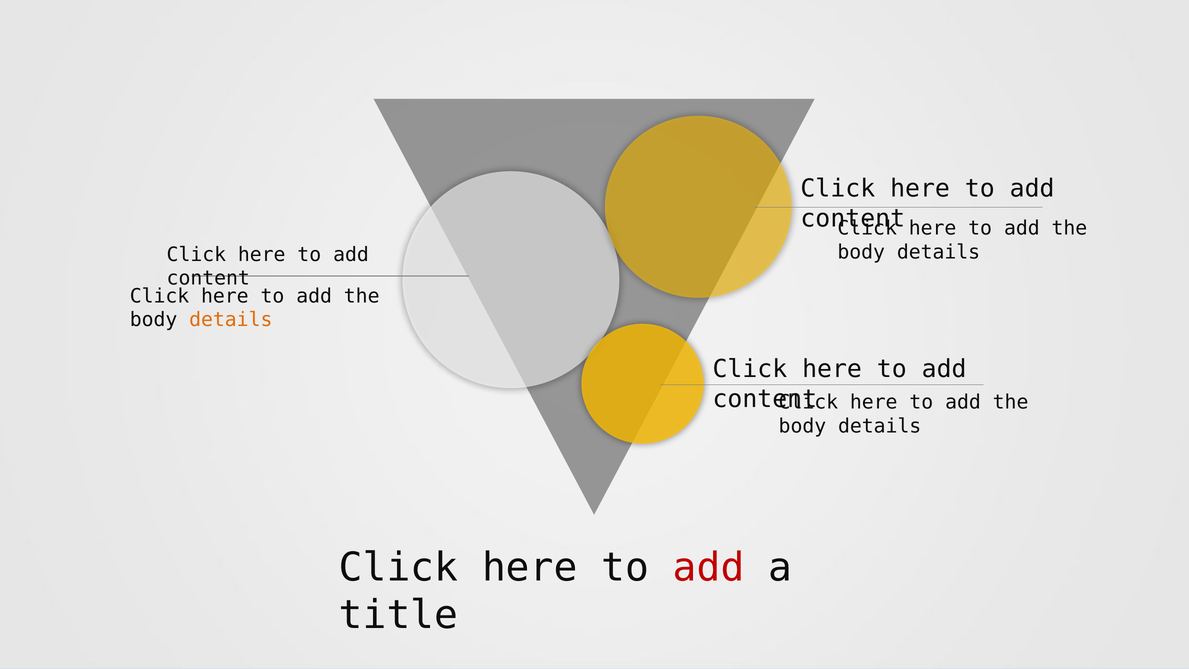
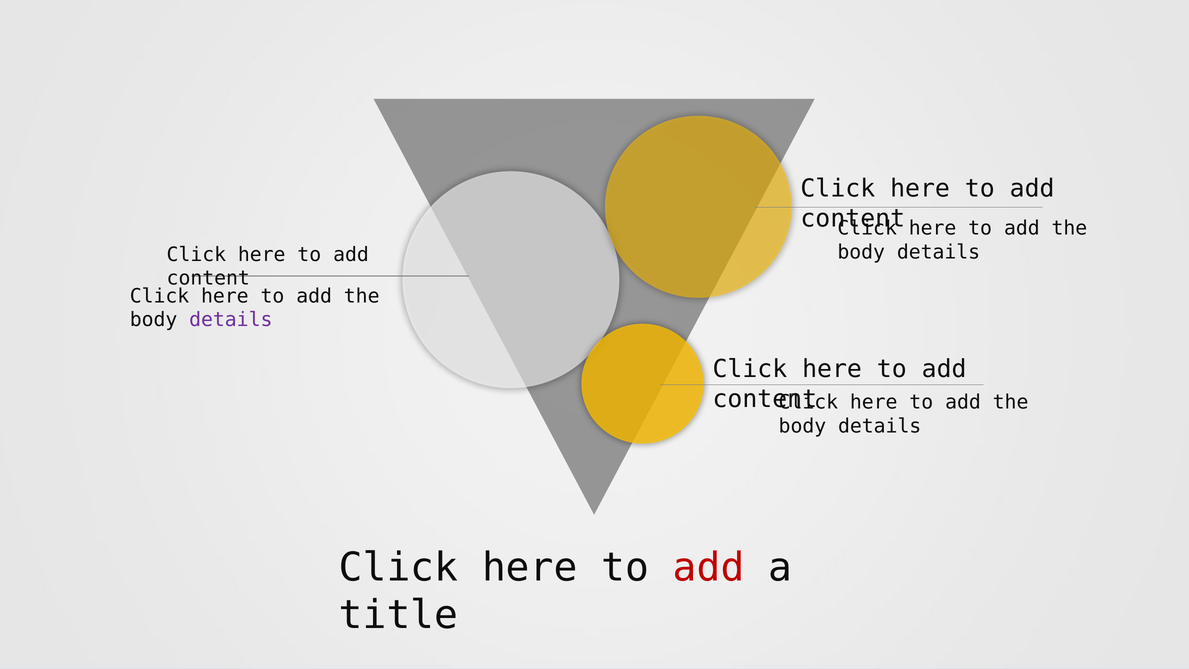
details at (231, 320) colour: orange -> purple
